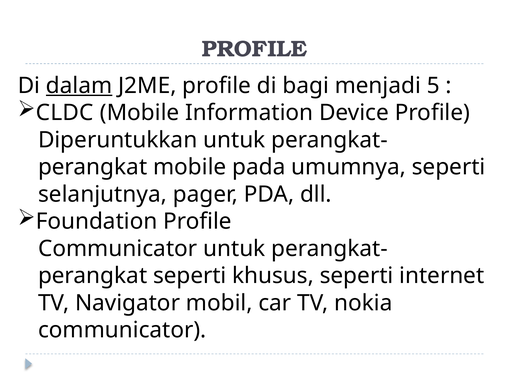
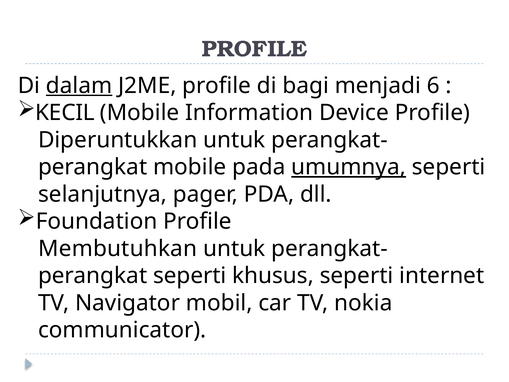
5: 5 -> 6
CLDC: CLDC -> KECIL
umumnya underline: none -> present
Communicator at (118, 248): Communicator -> Membutuhkan
